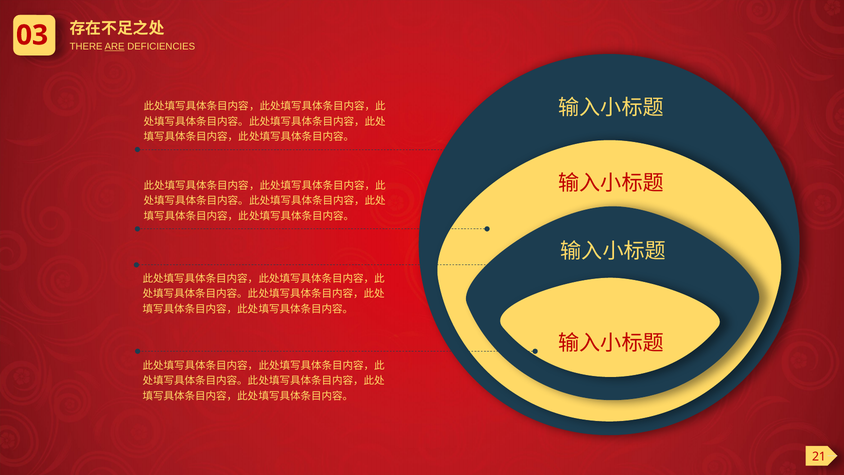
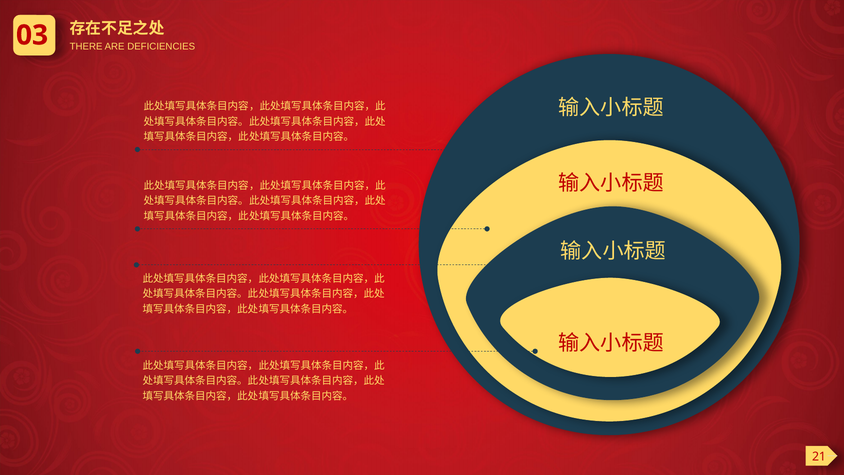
ARE underline: present -> none
